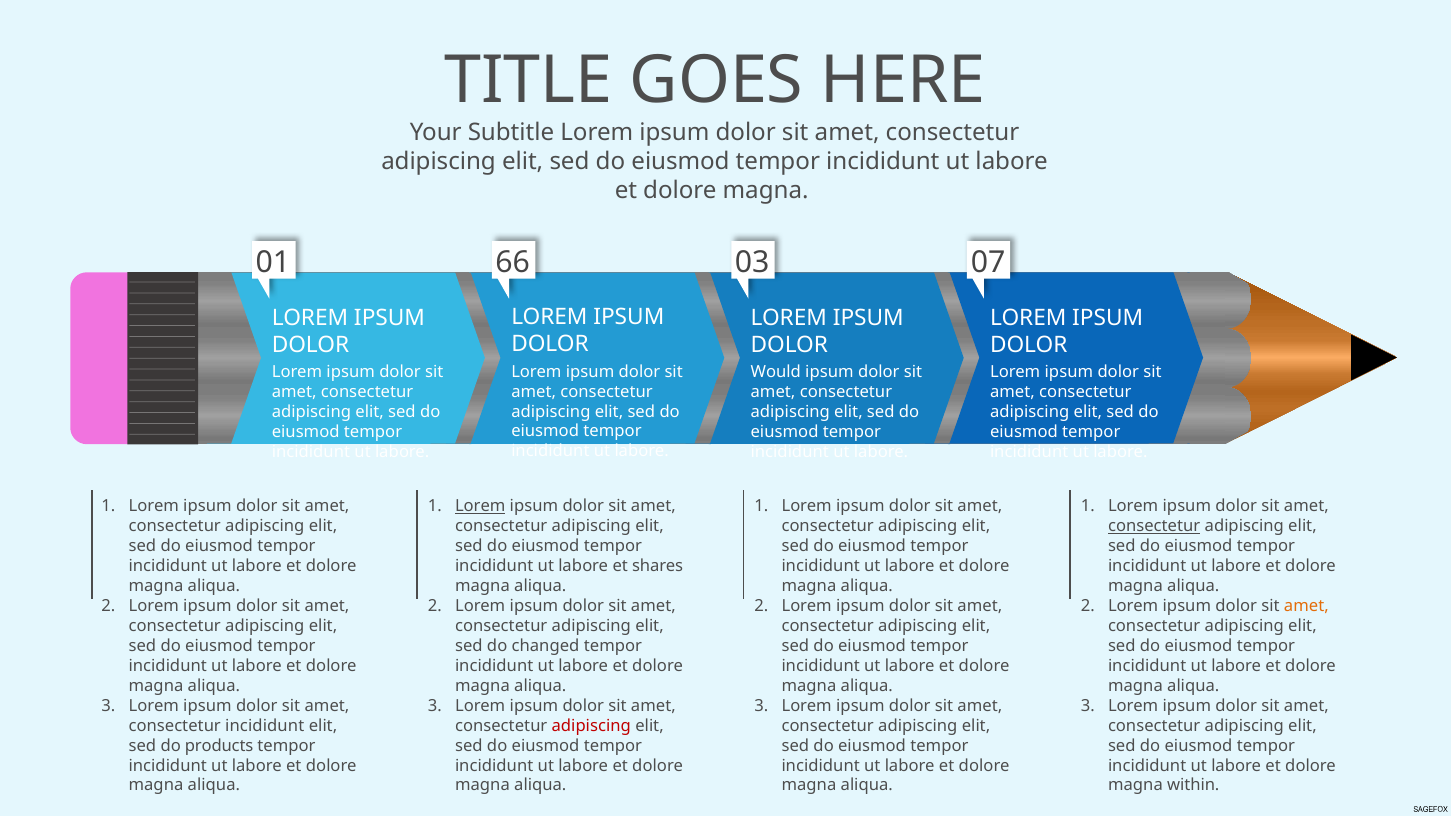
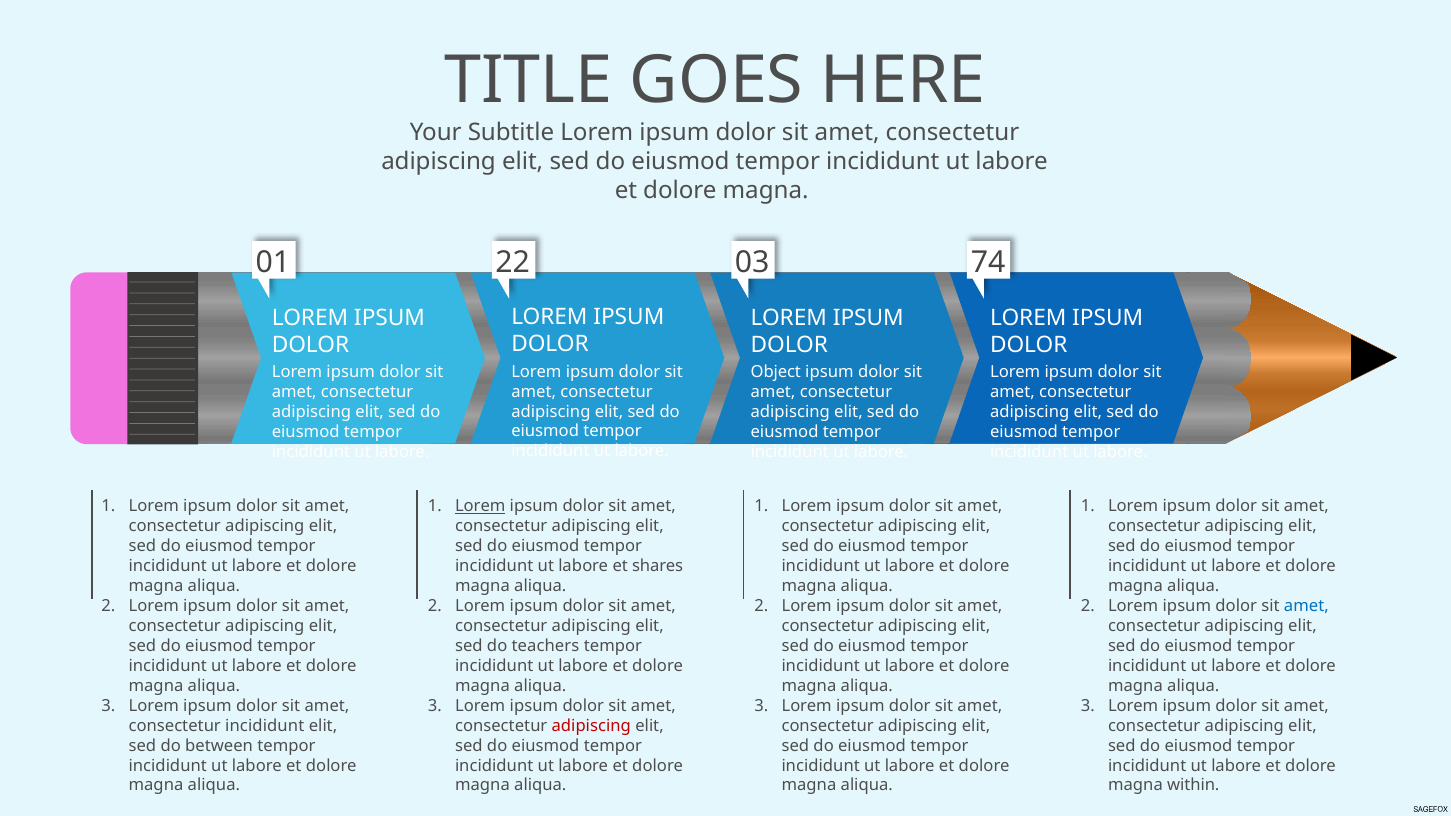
66: 66 -> 22
07: 07 -> 74
Would: Would -> Object
consectetur at (1154, 526) underline: present -> none
amet at (1306, 606) colour: orange -> blue
changed: changed -> teachers
products: products -> between
